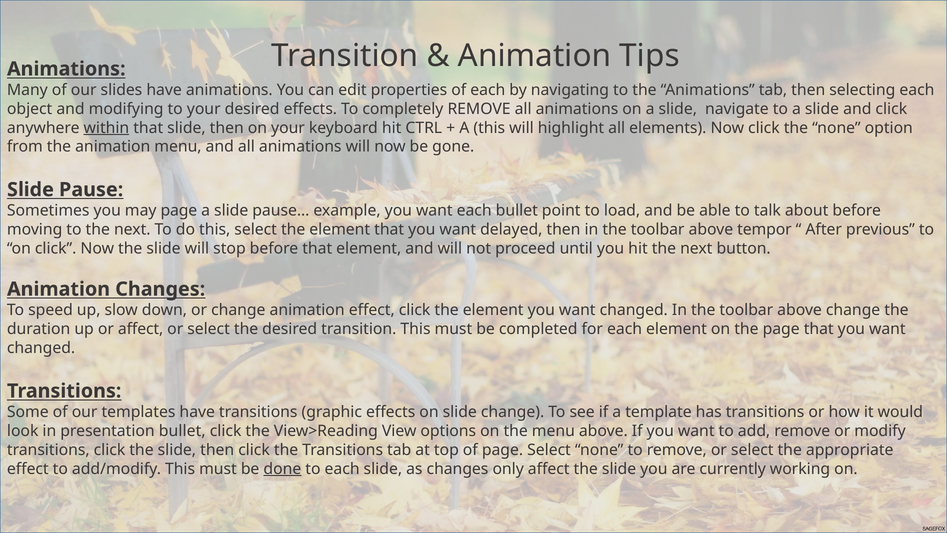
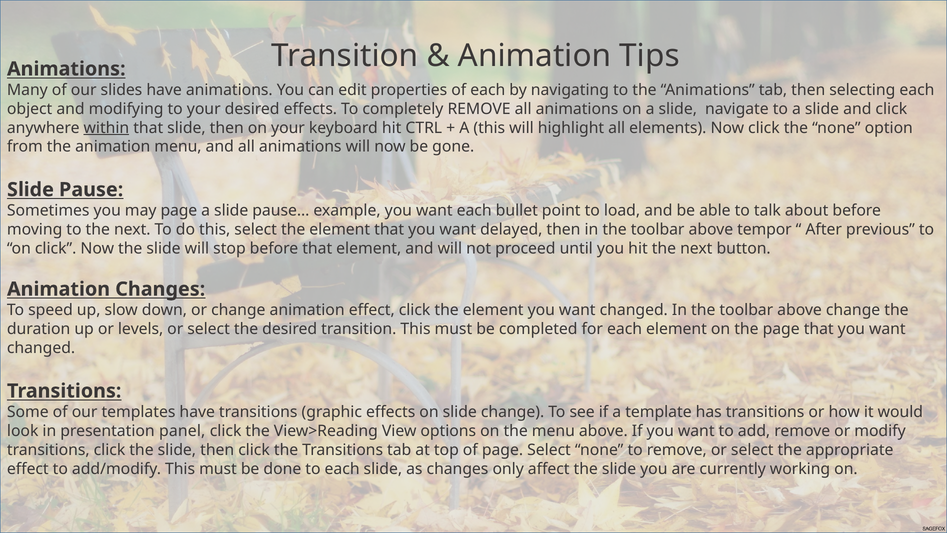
or affect: affect -> levels
presentation bullet: bullet -> panel
done underline: present -> none
